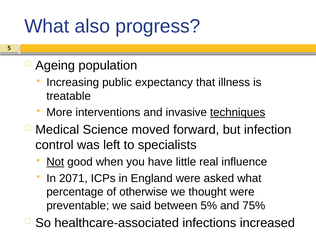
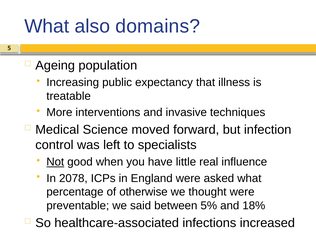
progress: progress -> domains
techniques underline: present -> none
2071: 2071 -> 2078
75%: 75% -> 18%
